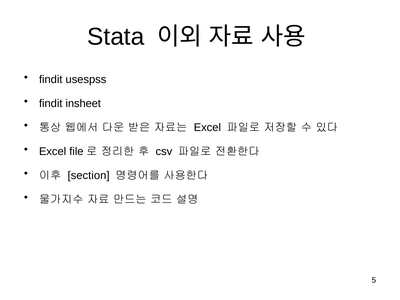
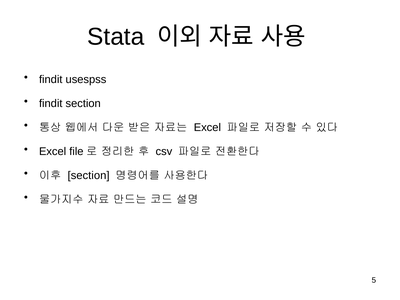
findit insheet: insheet -> section
